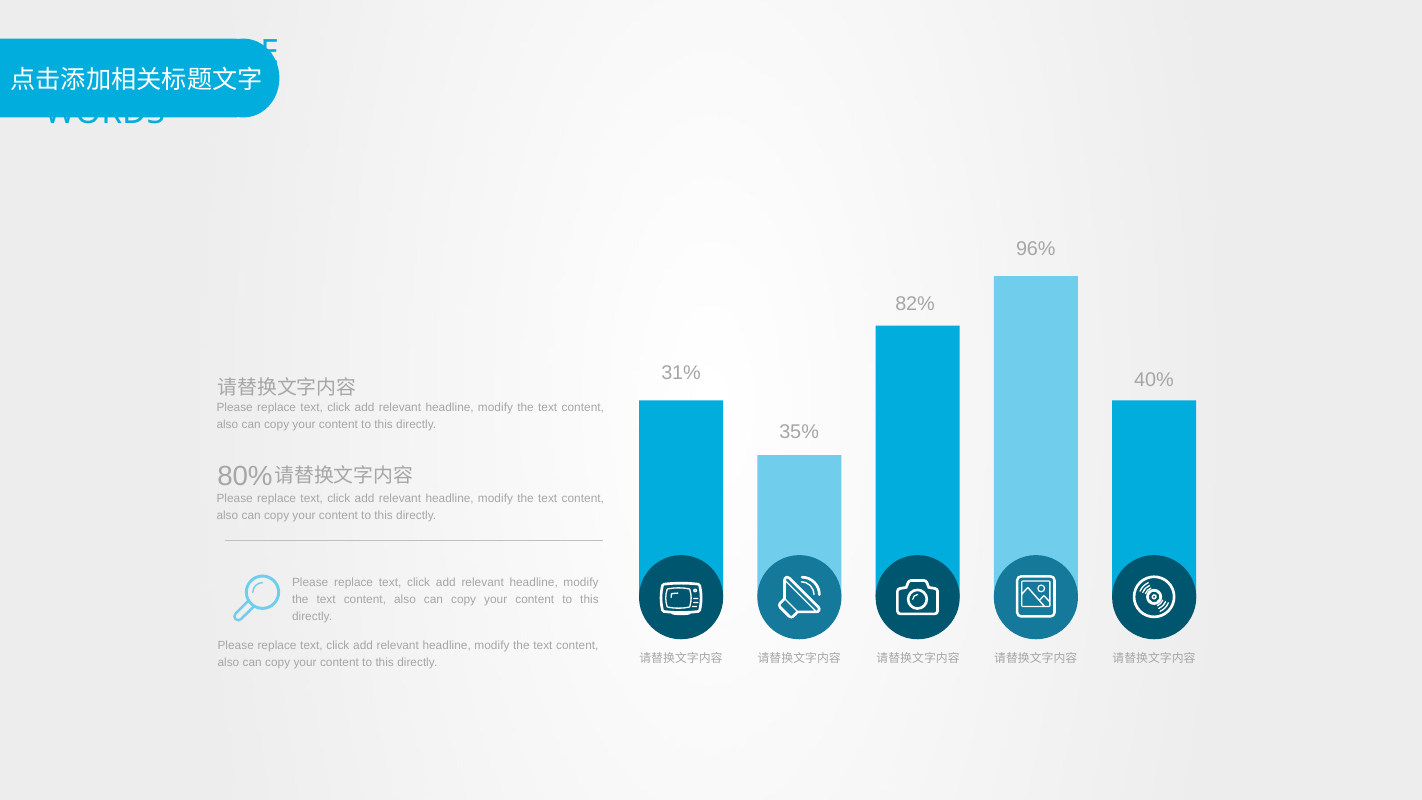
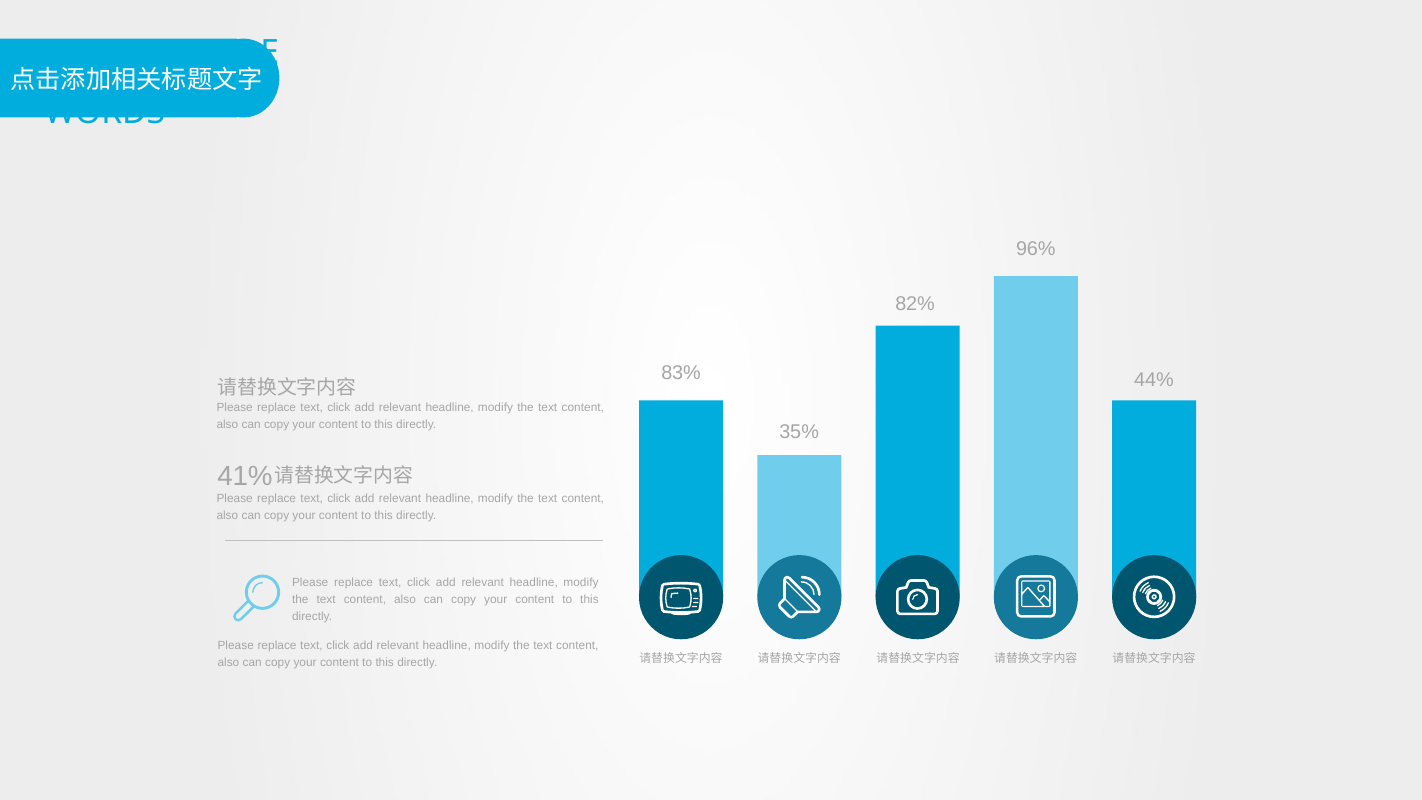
31%: 31% -> 83%
40%: 40% -> 44%
80%: 80% -> 41%
